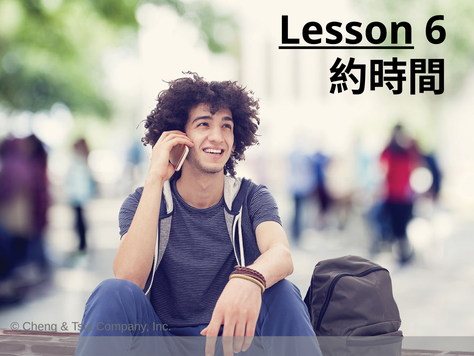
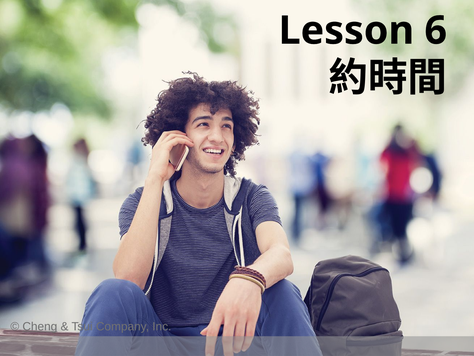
Lesson underline: present -> none
